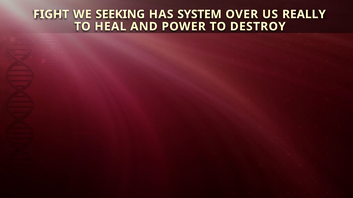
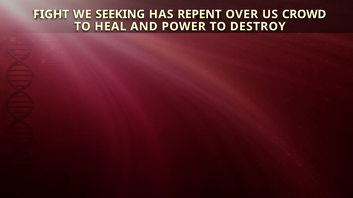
SYSTEM: SYSTEM -> REPENT
REALLY: REALLY -> CROWD
